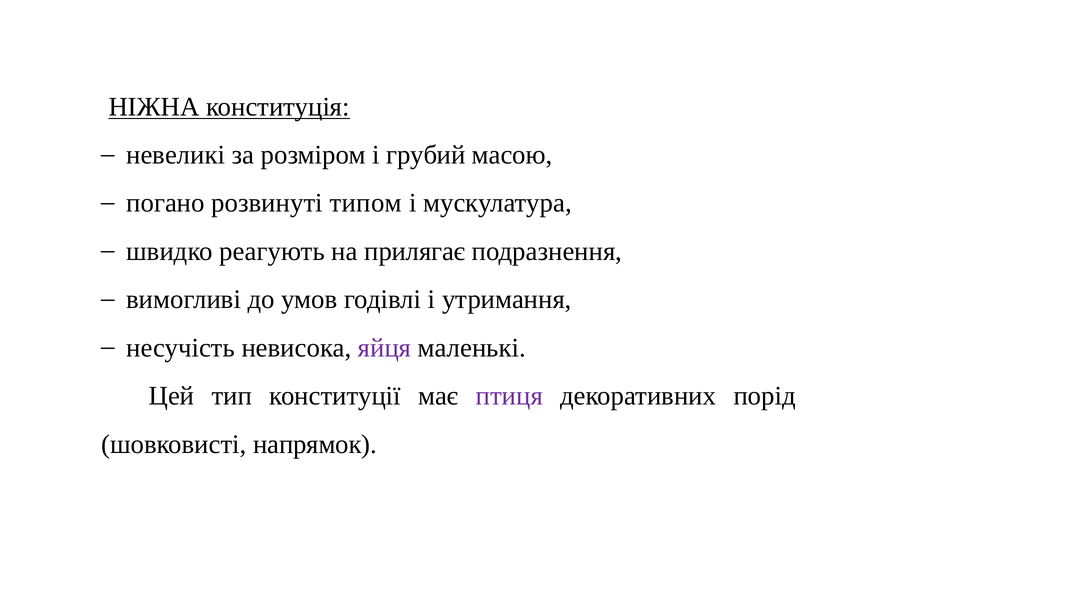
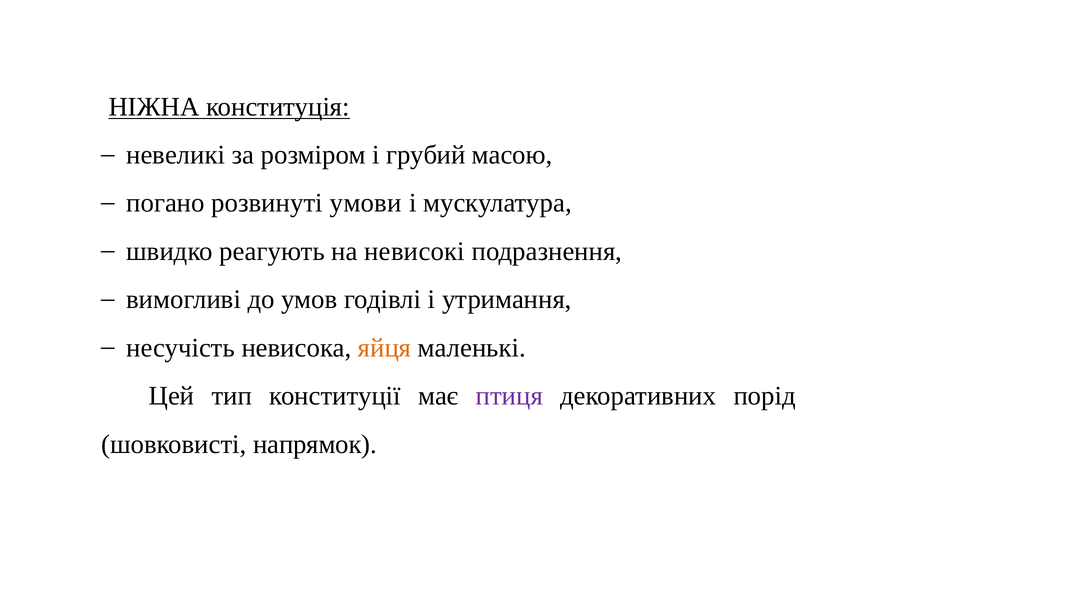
типом: типом -> умови
прилягає: прилягає -> невисокі
яйця colour: purple -> orange
